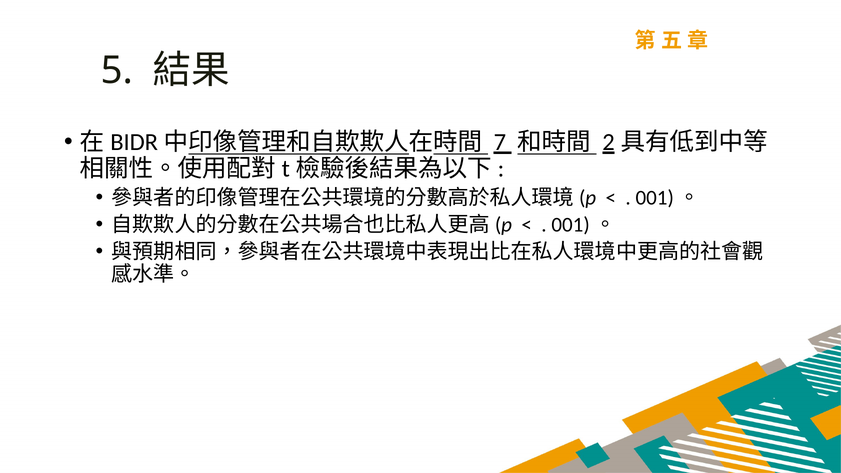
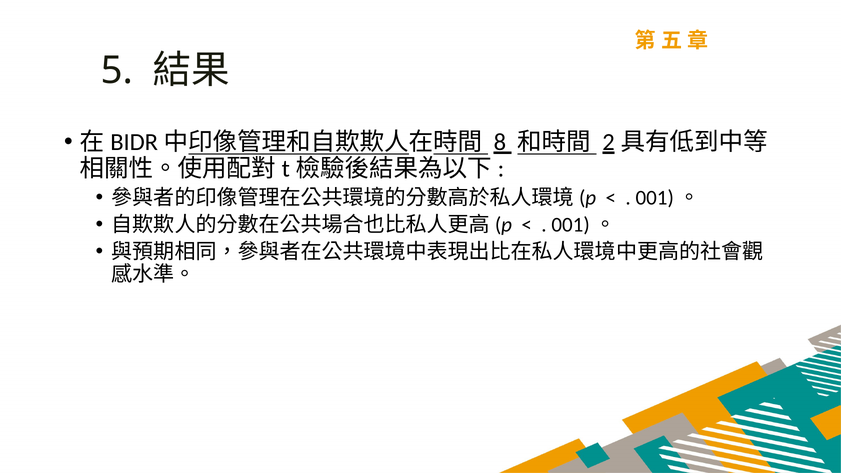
7: 7 -> 8
